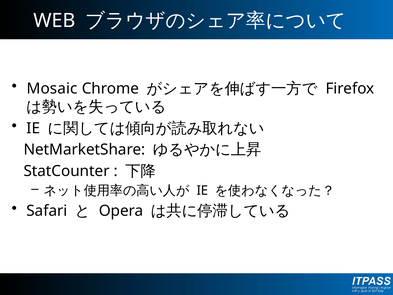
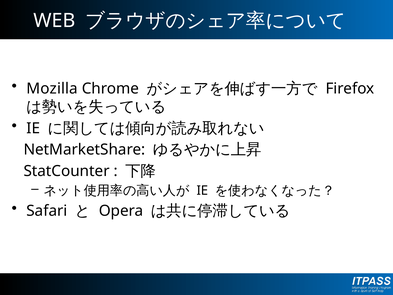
Mosaic: Mosaic -> Mozilla
